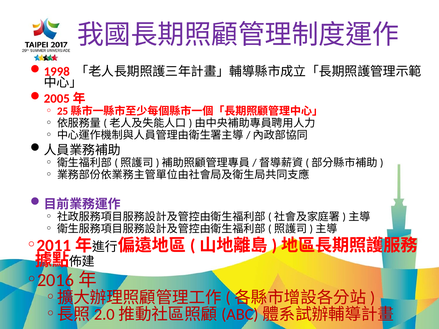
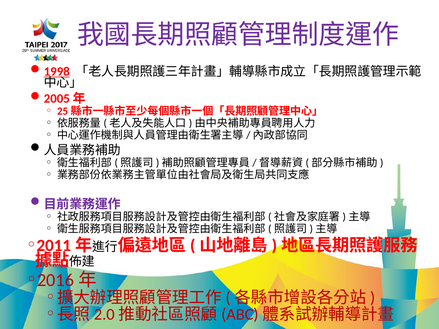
1998 underline: none -> present
